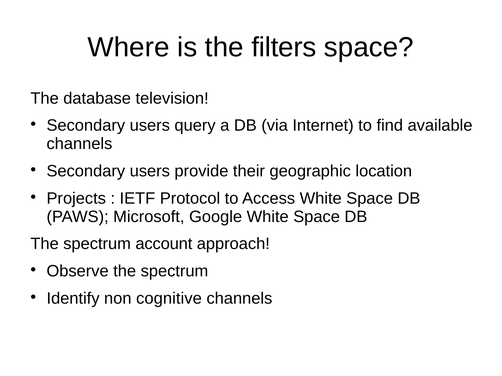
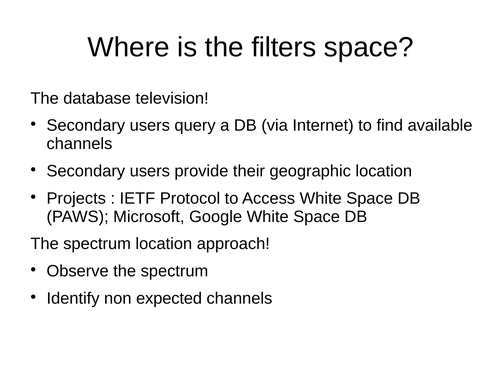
spectrum account: account -> location
cognitive: cognitive -> expected
